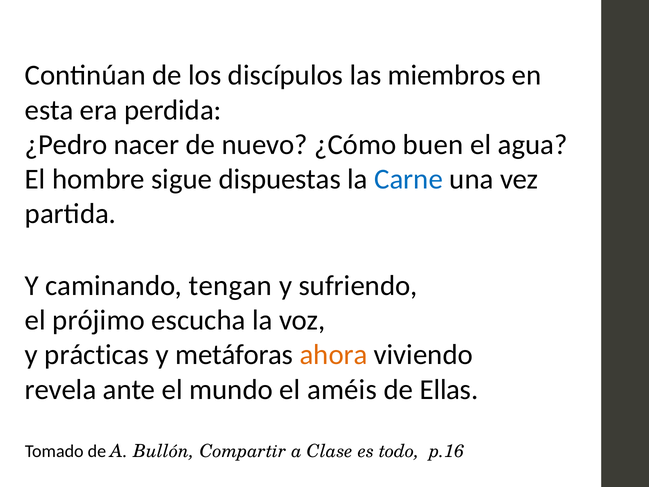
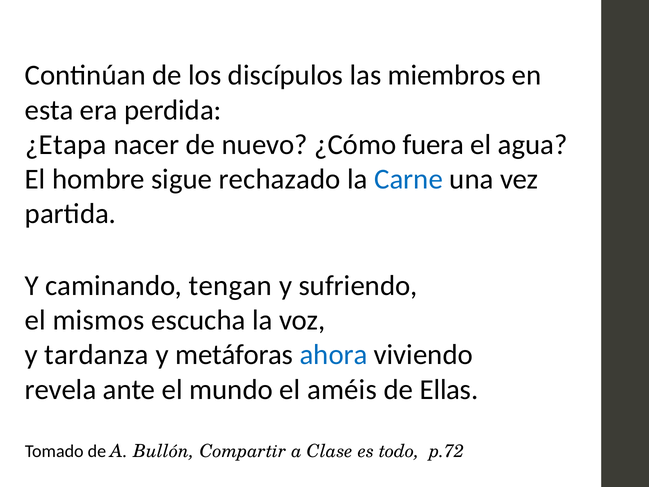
¿Pedro: ¿Pedro -> ¿Etapa
buen: buen -> fuera
dispuestas: dispuestas -> rechazado
prójimo: prójimo -> mismos
prácticas: prácticas -> tardanza
ahora colour: orange -> blue
p.16: p.16 -> p.72
